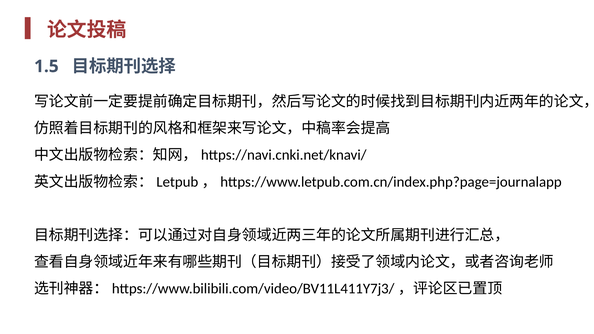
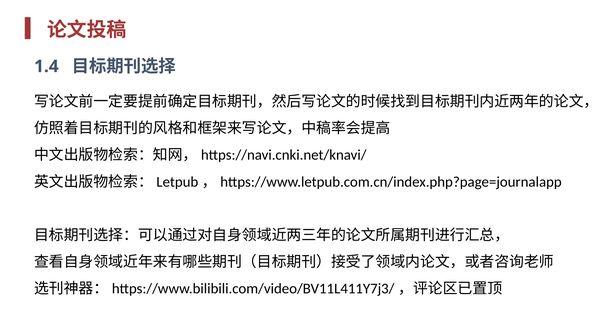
1.5: 1.5 -> 1.4
